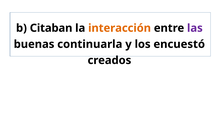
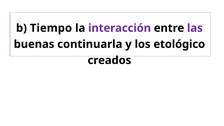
Citaban: Citaban -> Tiempo
interacción colour: orange -> purple
encuestó: encuestó -> etológico
